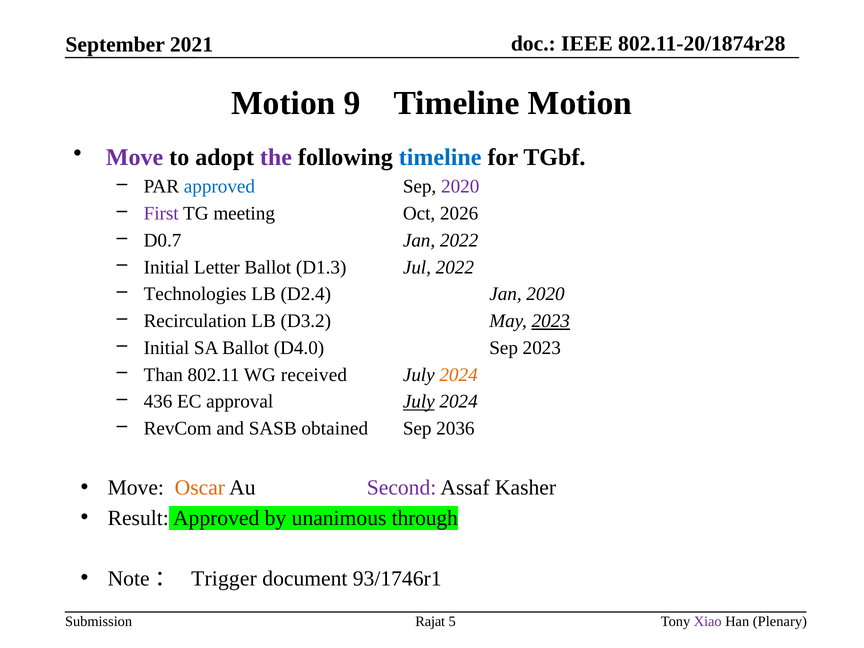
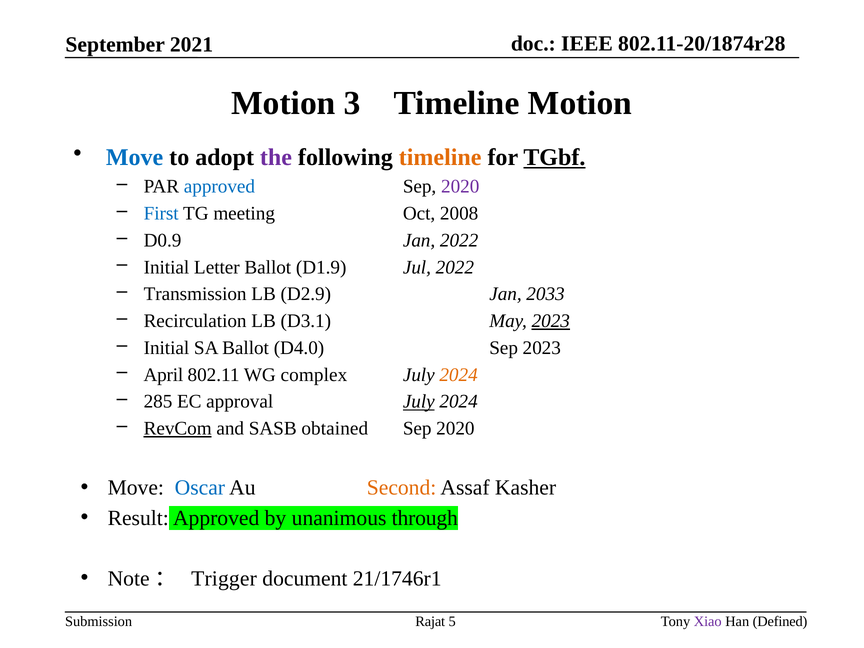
9: 9 -> 3
Move at (135, 157) colour: purple -> blue
timeline at (440, 157) colour: blue -> orange
TGbf underline: none -> present
First colour: purple -> blue
2026: 2026 -> 2008
D0.7: D0.7 -> D0.9
D1.3: D1.3 -> D1.9
Technologies: Technologies -> Transmission
D2.4: D2.4 -> D2.9
Jan 2020: 2020 -> 2033
D3.2: D3.2 -> D3.1
Than: Than -> April
received: received -> complex
436: 436 -> 285
RevCom underline: none -> present
2036 at (455, 428): 2036 -> 2020
Oscar colour: orange -> blue
Second colour: purple -> orange
93/1746r1: 93/1746r1 -> 21/1746r1
Plenary: Plenary -> Defined
